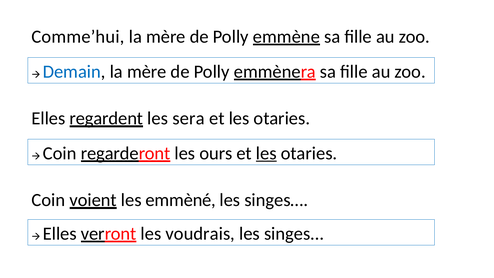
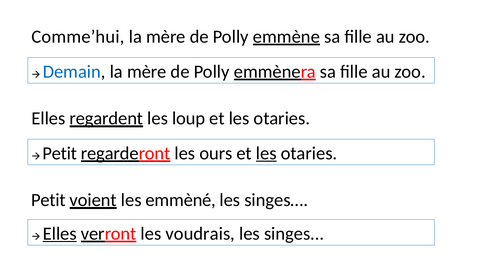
sera: sera -> loup
Coin at (60, 153): Coin -> Petit
Coin at (48, 200): Coin -> Petit
Elles at (60, 233) underline: none -> present
